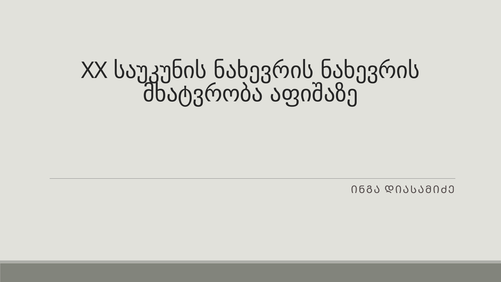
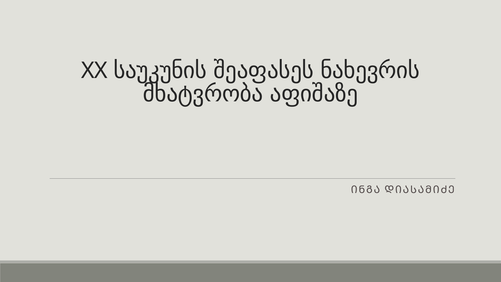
საუკუნის ნახევრის: ნახევრის -> შეაფასეს
